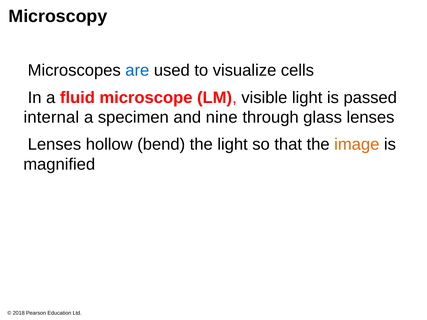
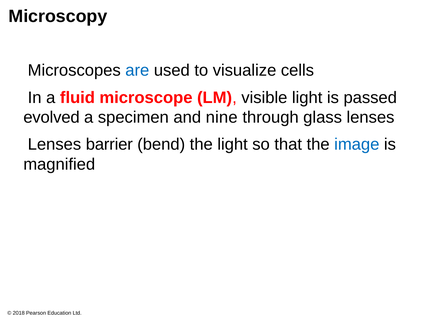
internal: internal -> evolved
hollow: hollow -> barrier
image colour: orange -> blue
